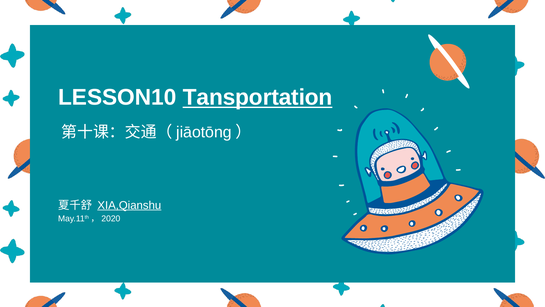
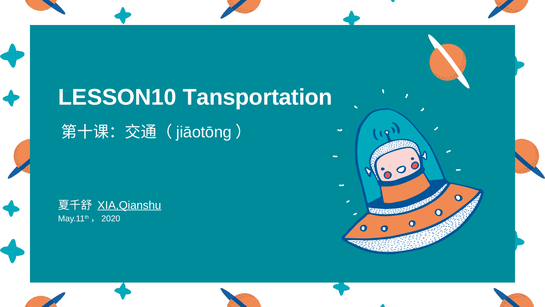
Tansportation underline: present -> none
